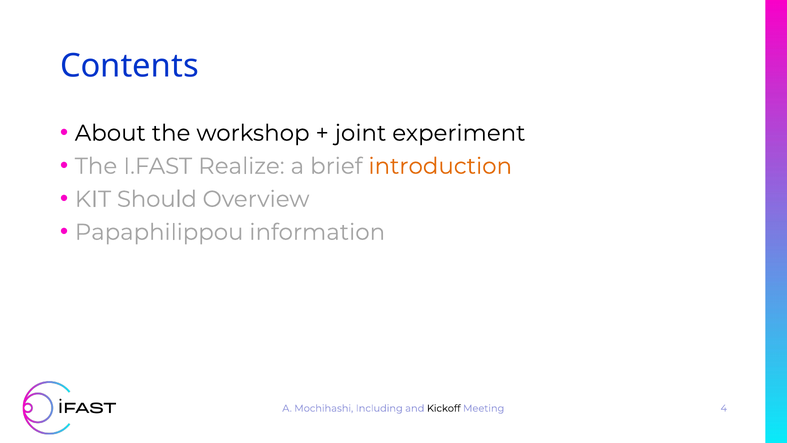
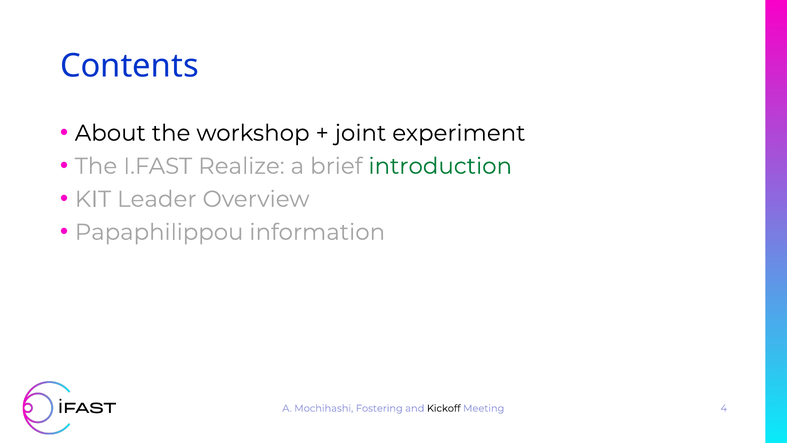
introduction colour: orange -> green
Should: Should -> Leader
Including: Including -> Fostering
